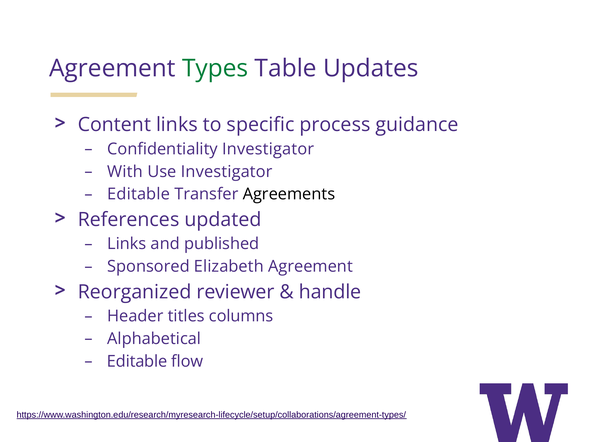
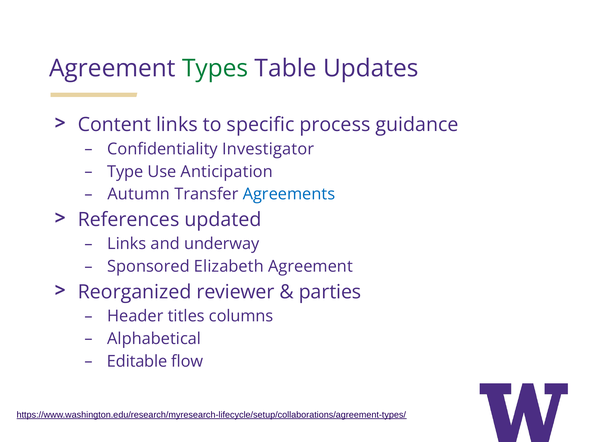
With: With -> Type
Use Investigator: Investigator -> Anticipation
Editable at (139, 194): Editable -> Autumn
Agreements colour: black -> blue
published: published -> underway
handle: handle -> parties
